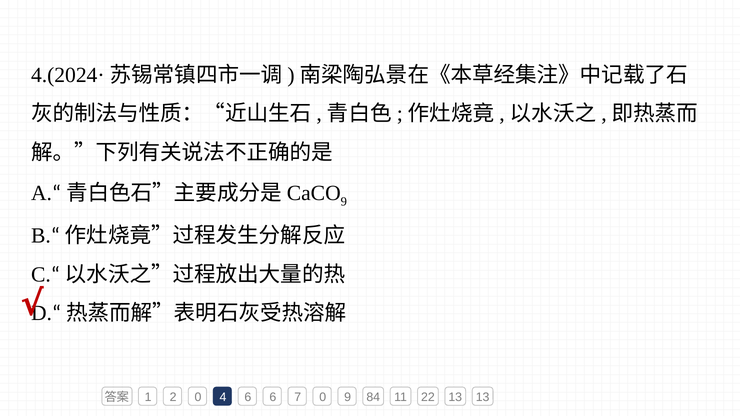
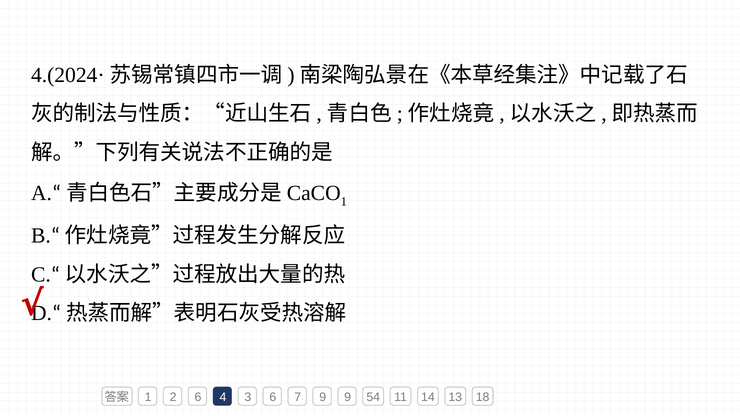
9 at (344, 202): 9 -> 1
2 0: 0 -> 6
4 6: 6 -> 3
7 0: 0 -> 9
84: 84 -> 54
22: 22 -> 14
13 13: 13 -> 18
